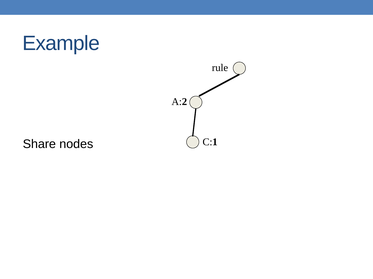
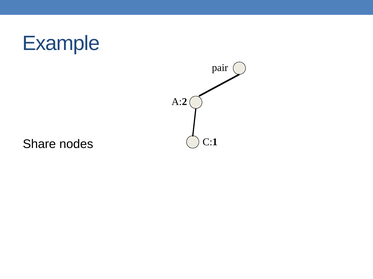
rule: rule -> pair
